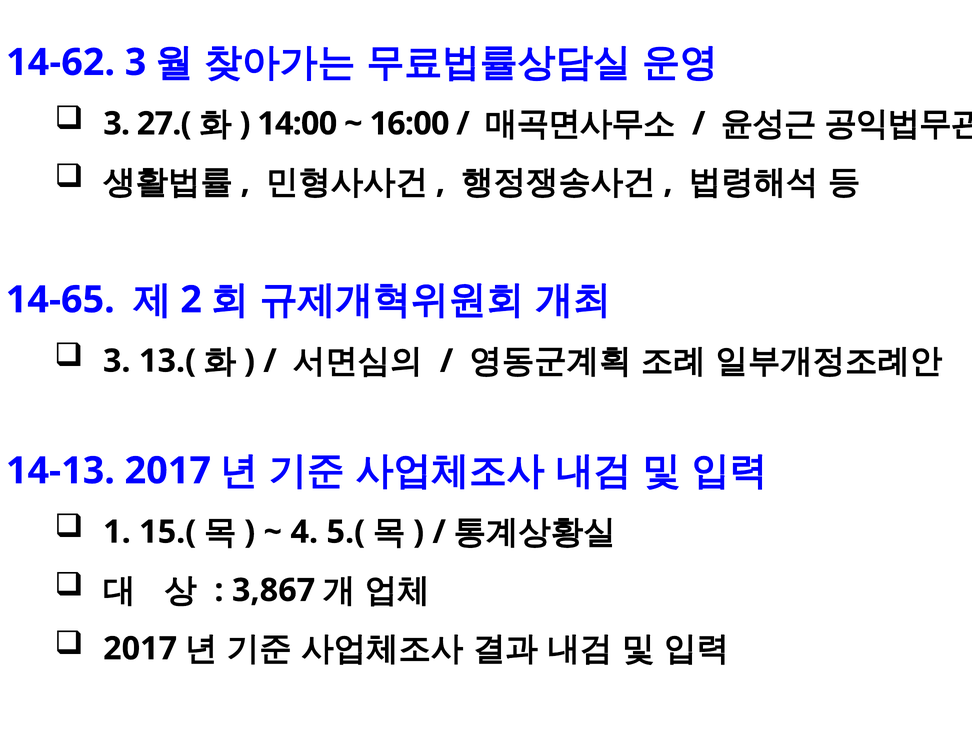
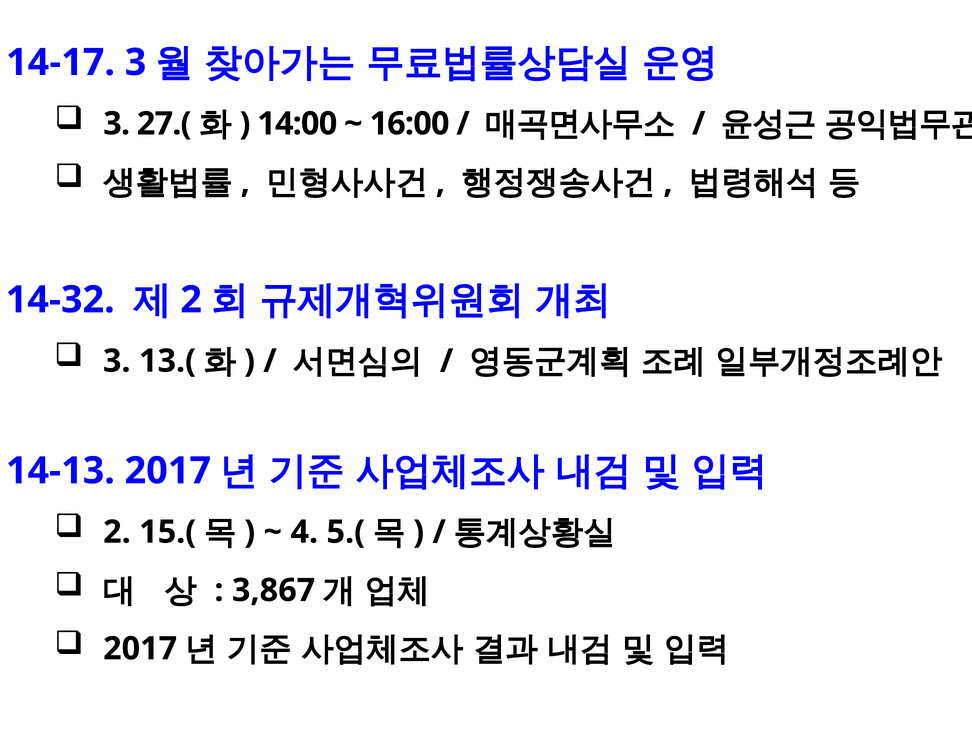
14-62: 14-62 -> 14-17
14-65: 14-65 -> 14-32
1 at (117, 532): 1 -> 2
